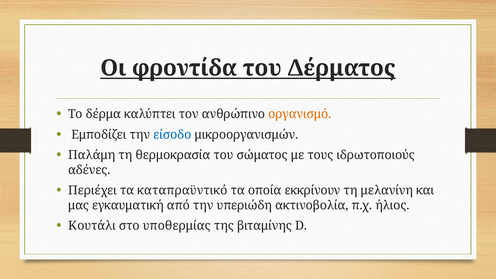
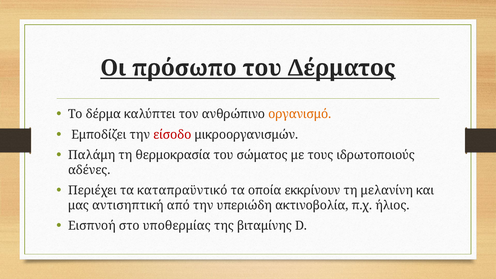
φροντίδα: φροντίδα -> πρόσωπο
είσοδο colour: blue -> red
εγκαυματική: εγκαυματική -> αντισηπτική
Κουτάλι: Κουτάλι -> Εισπνοή
